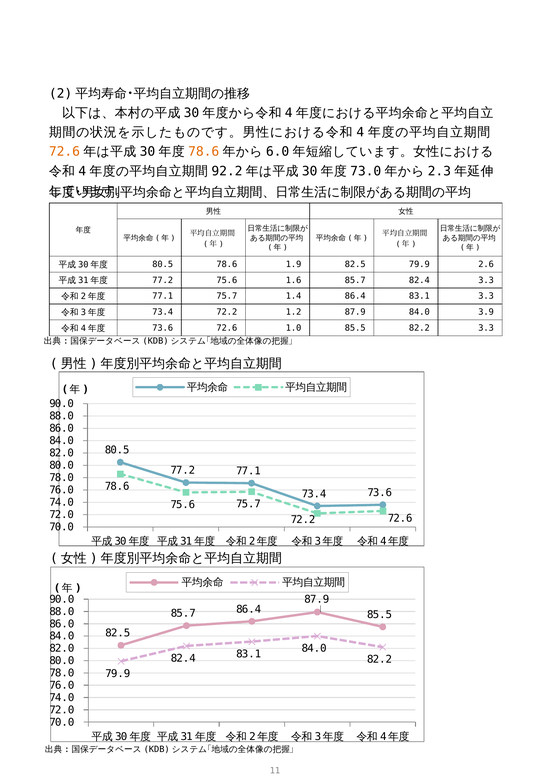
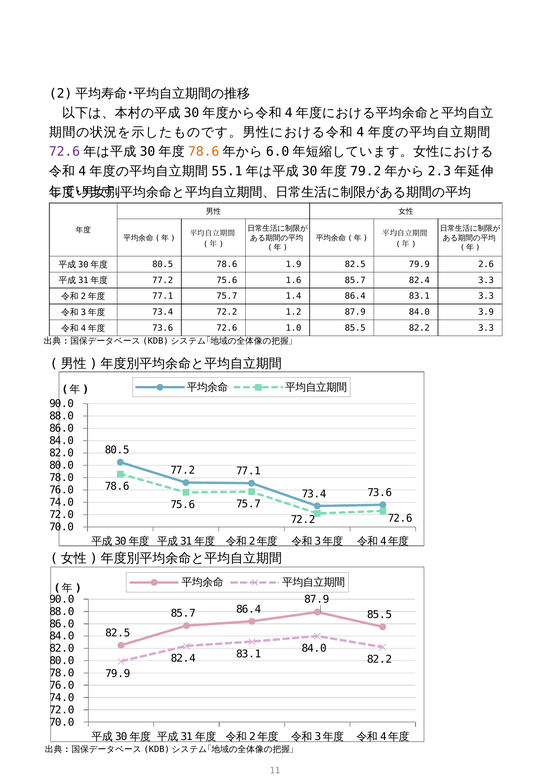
72.6 at (64, 152) colour: orange -> purple
92.2: 92.2 -> 55.1
73.0: 73.0 -> 79.2
